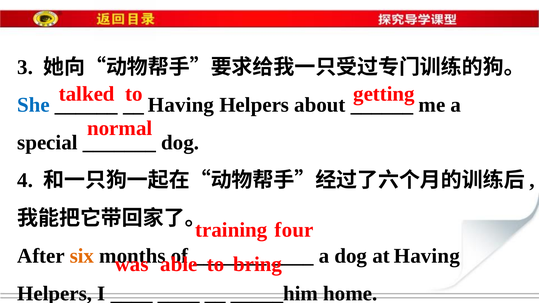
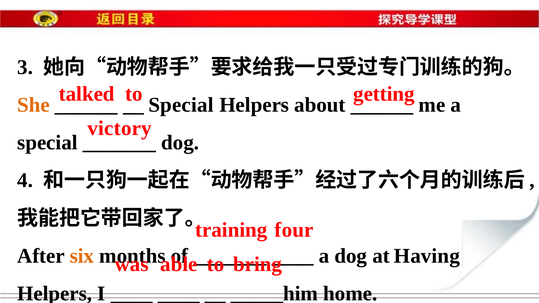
She colour: blue -> orange
Having at (181, 105): Having -> Special
normal: normal -> victory
